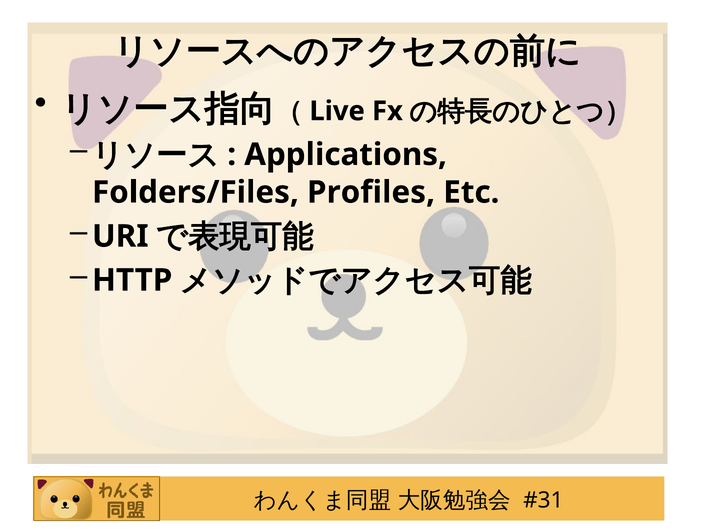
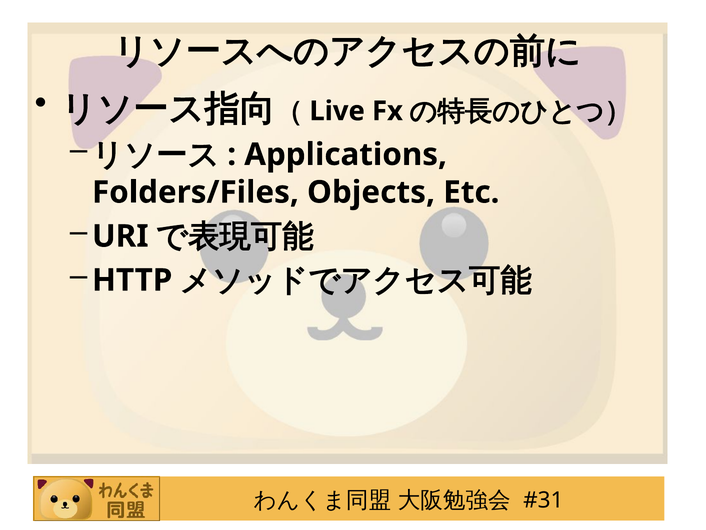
Profiles: Profiles -> Objects
